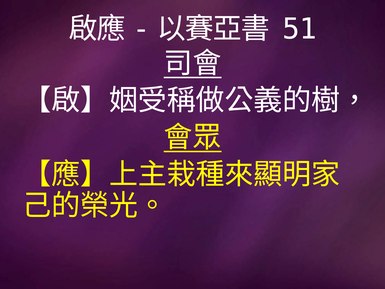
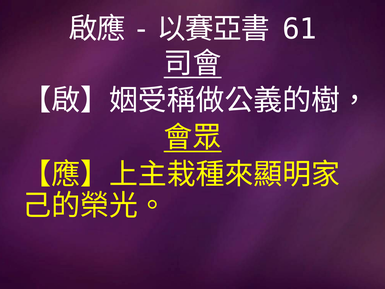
51: 51 -> 61
